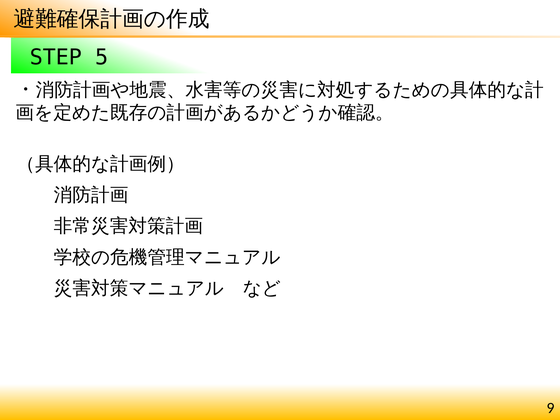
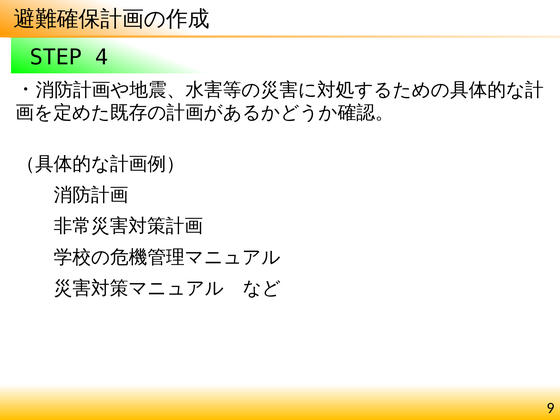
5: 5 -> 4
